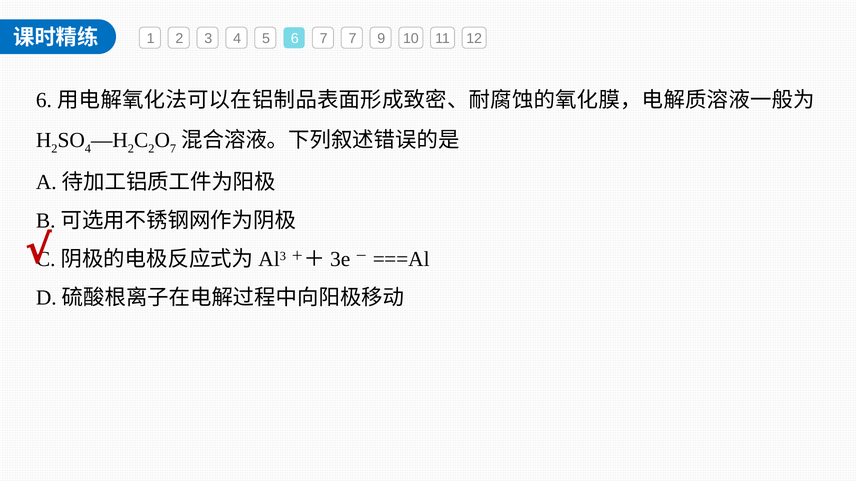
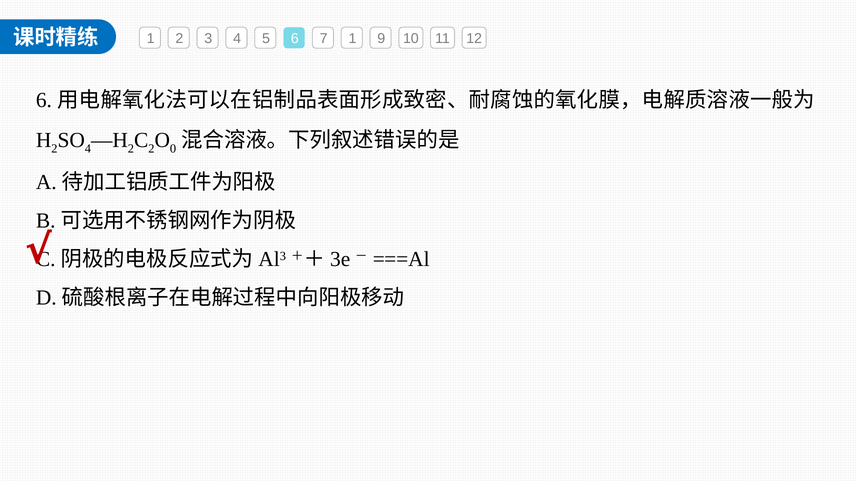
7 7: 7 -> 1
7 at (173, 149): 7 -> 0
